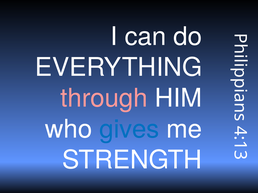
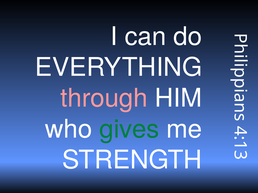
gives colour: blue -> green
